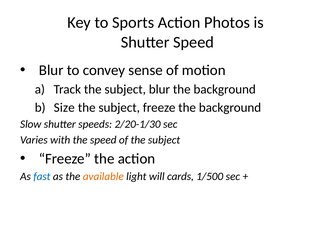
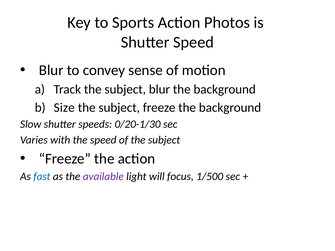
2/20-1/30: 2/20-1/30 -> 0/20-1/30
available colour: orange -> purple
cards: cards -> focus
